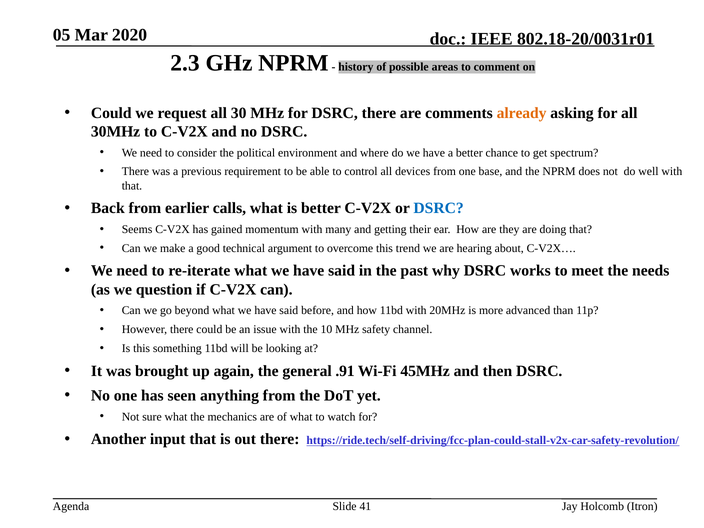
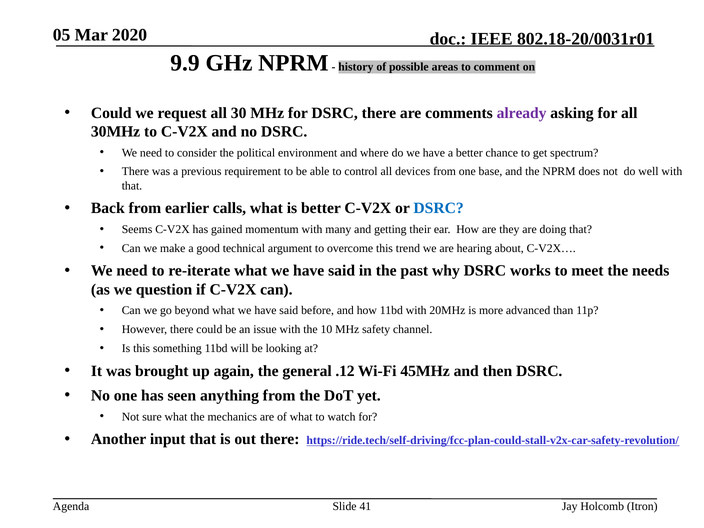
2.3: 2.3 -> 9.9
already colour: orange -> purple
.91: .91 -> .12
